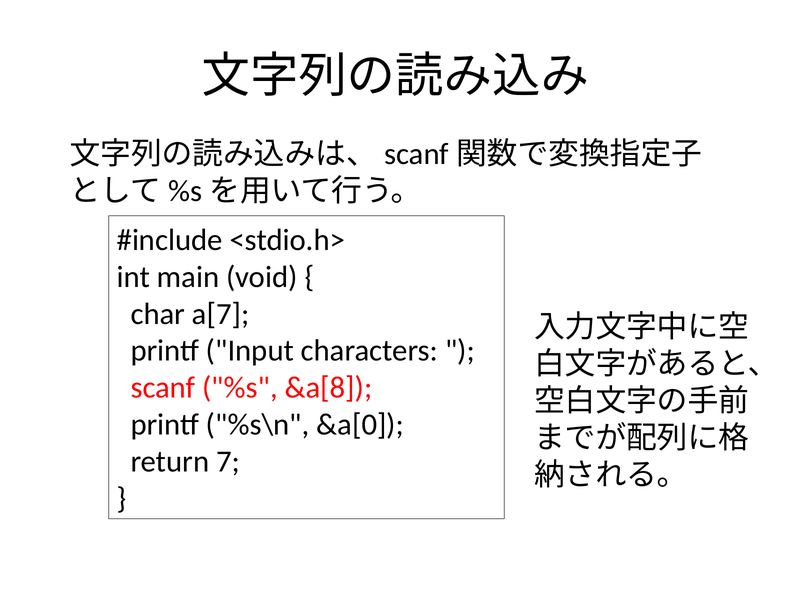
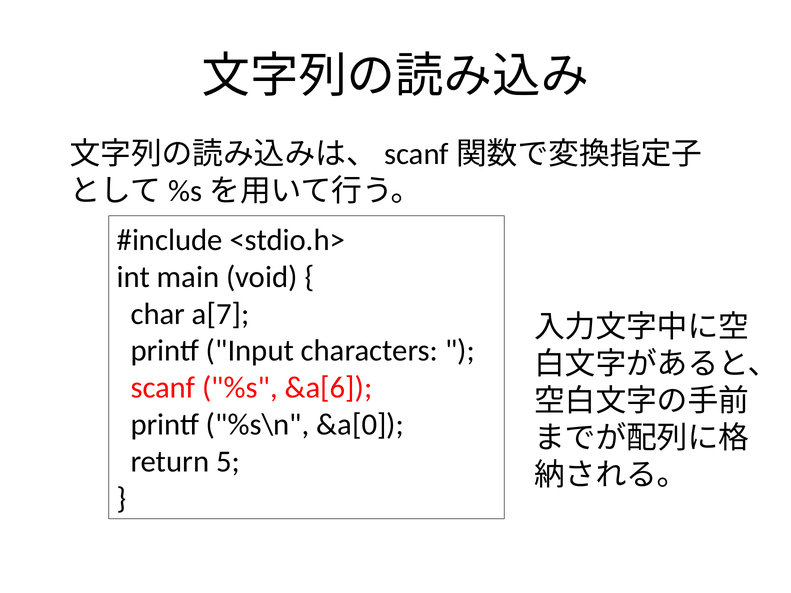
&a[8: &a[8 -> &a[6
7: 7 -> 5
